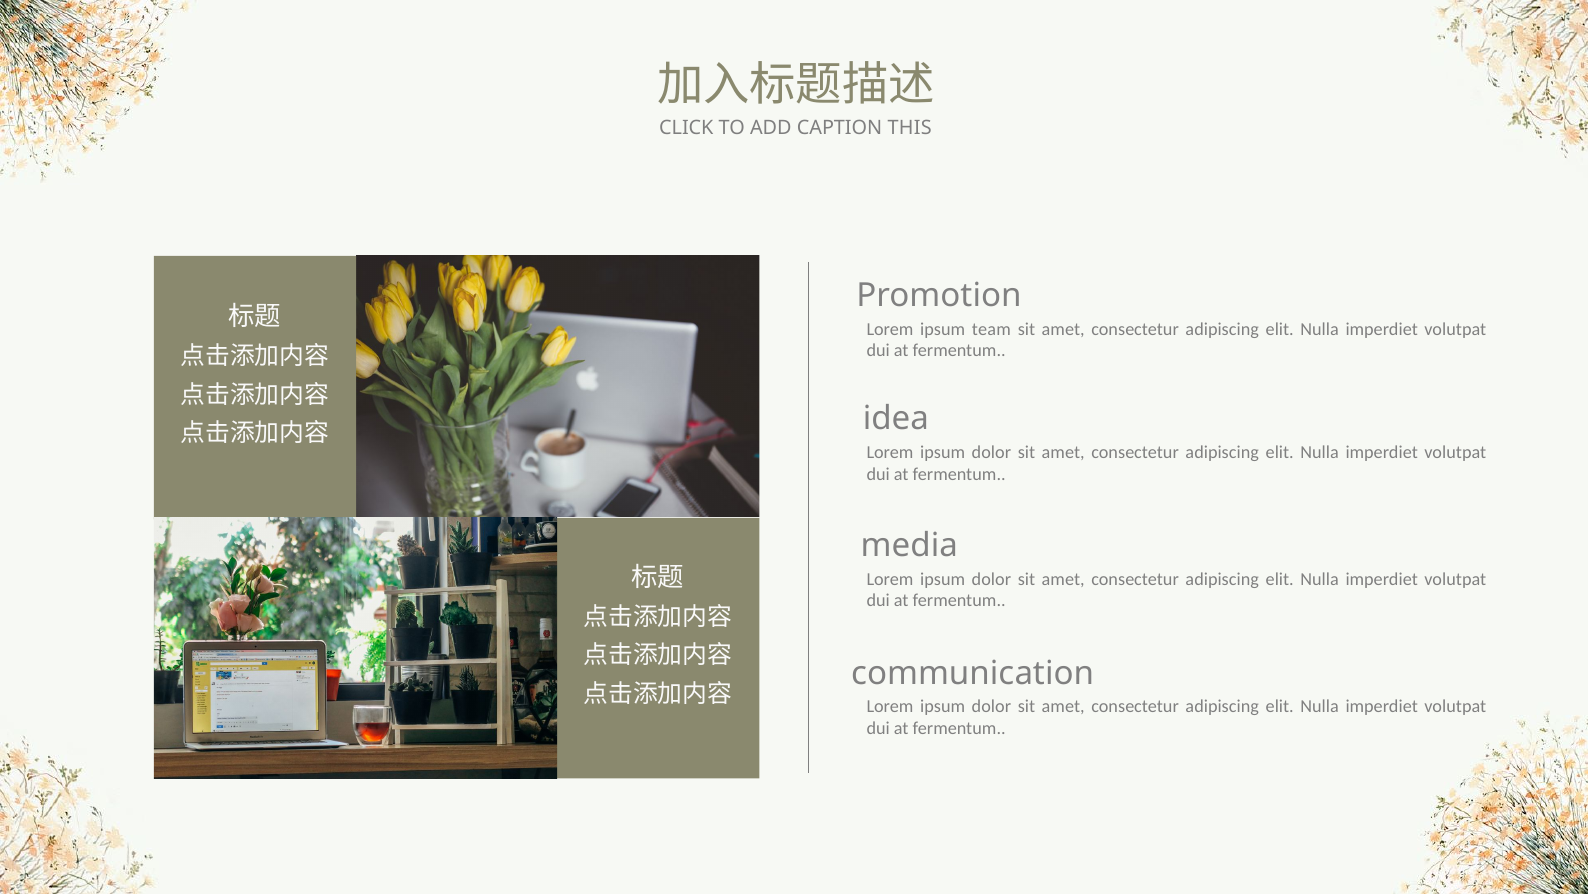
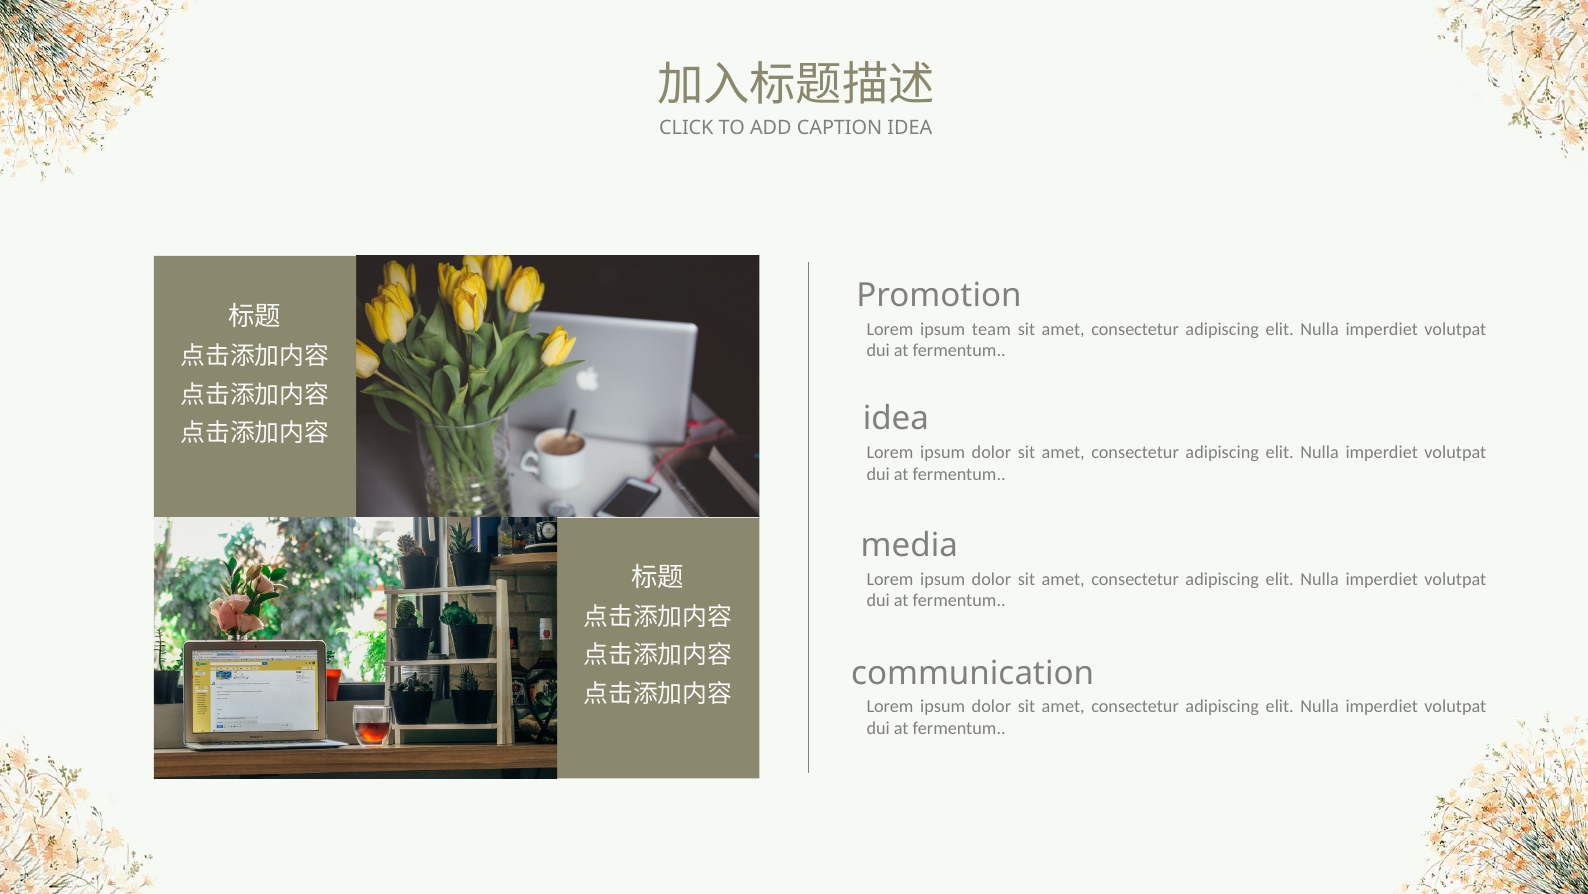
CAPTION THIS: THIS -> IDEA
